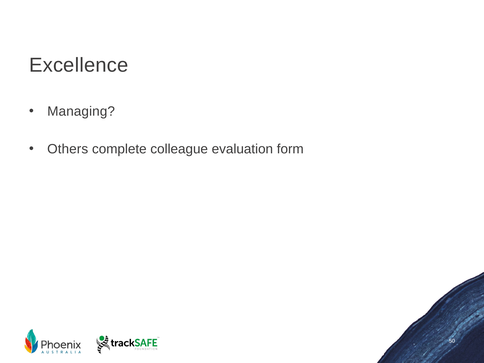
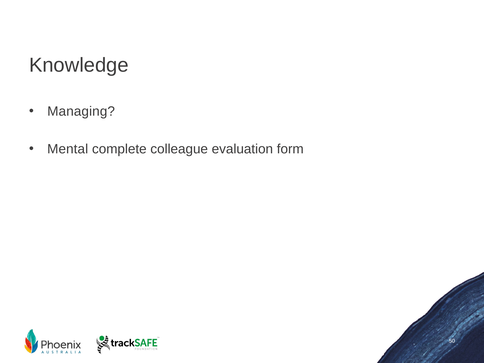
Excellence: Excellence -> Knowledge
Others: Others -> Mental
